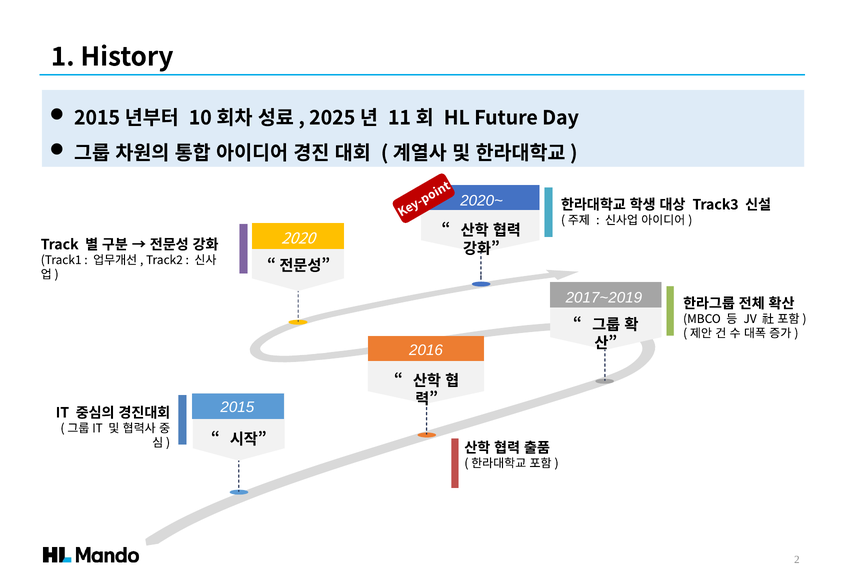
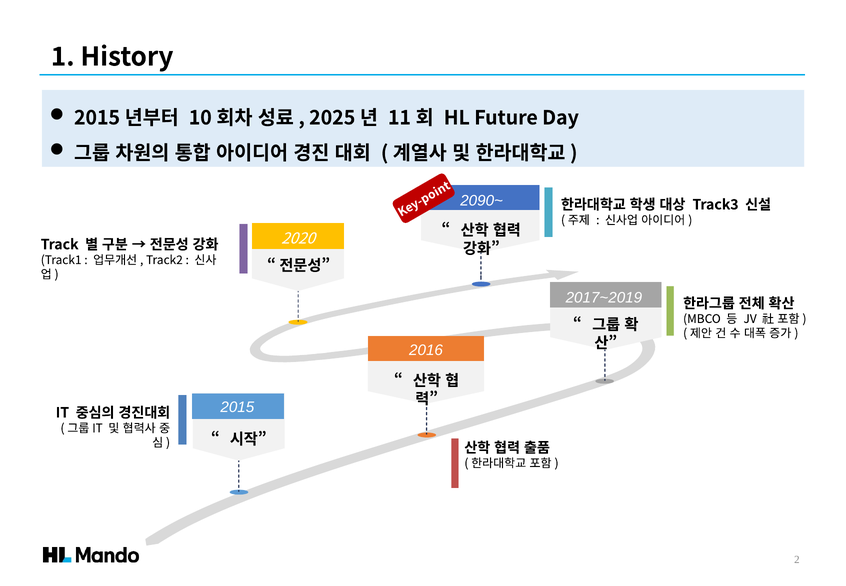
2020~: 2020~ -> 2090~
